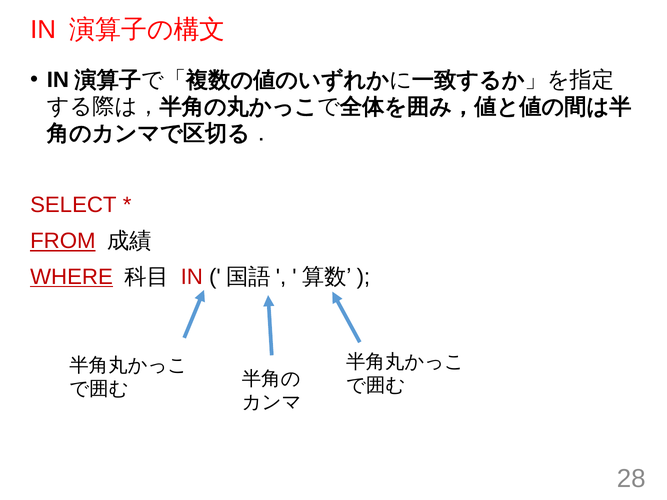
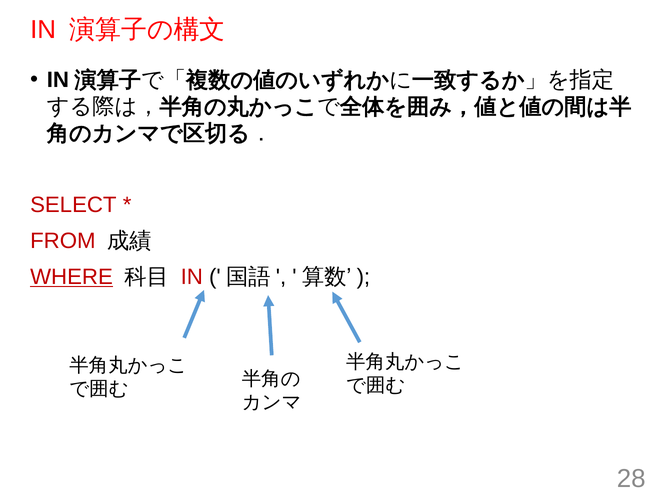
FROM underline: present -> none
